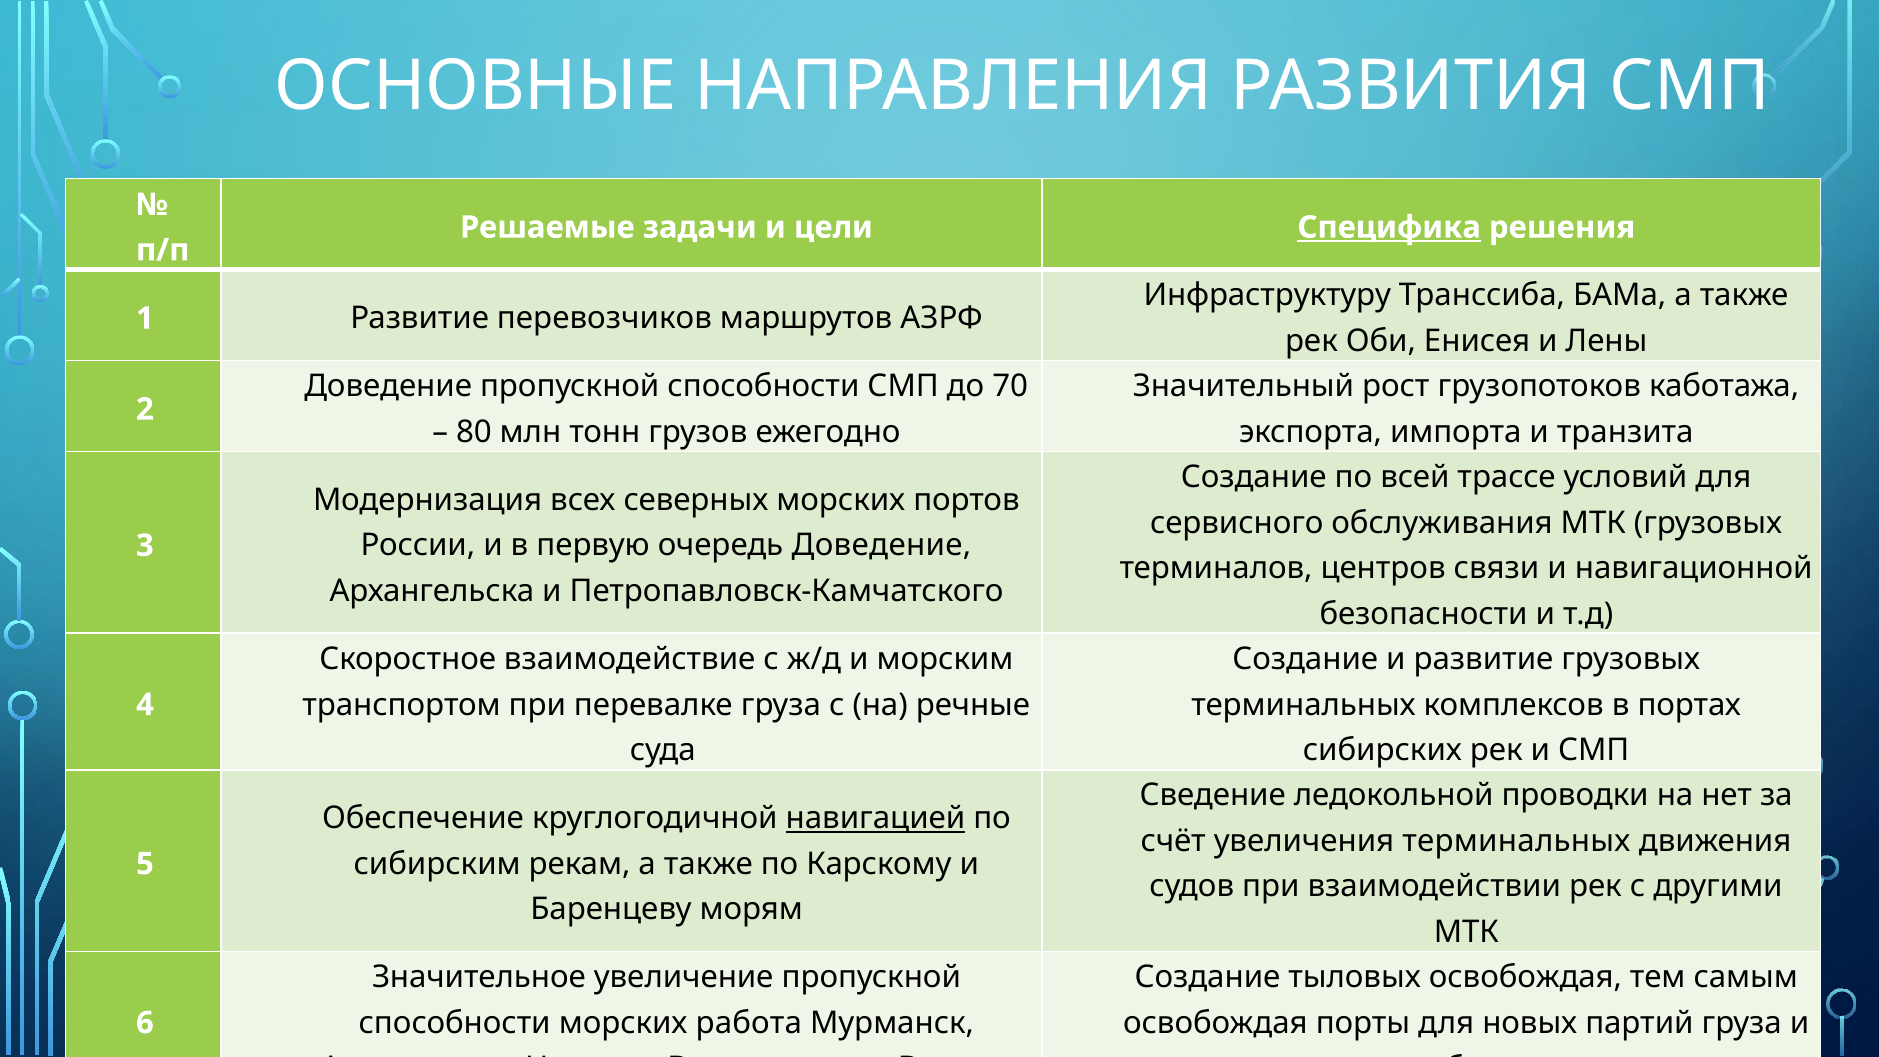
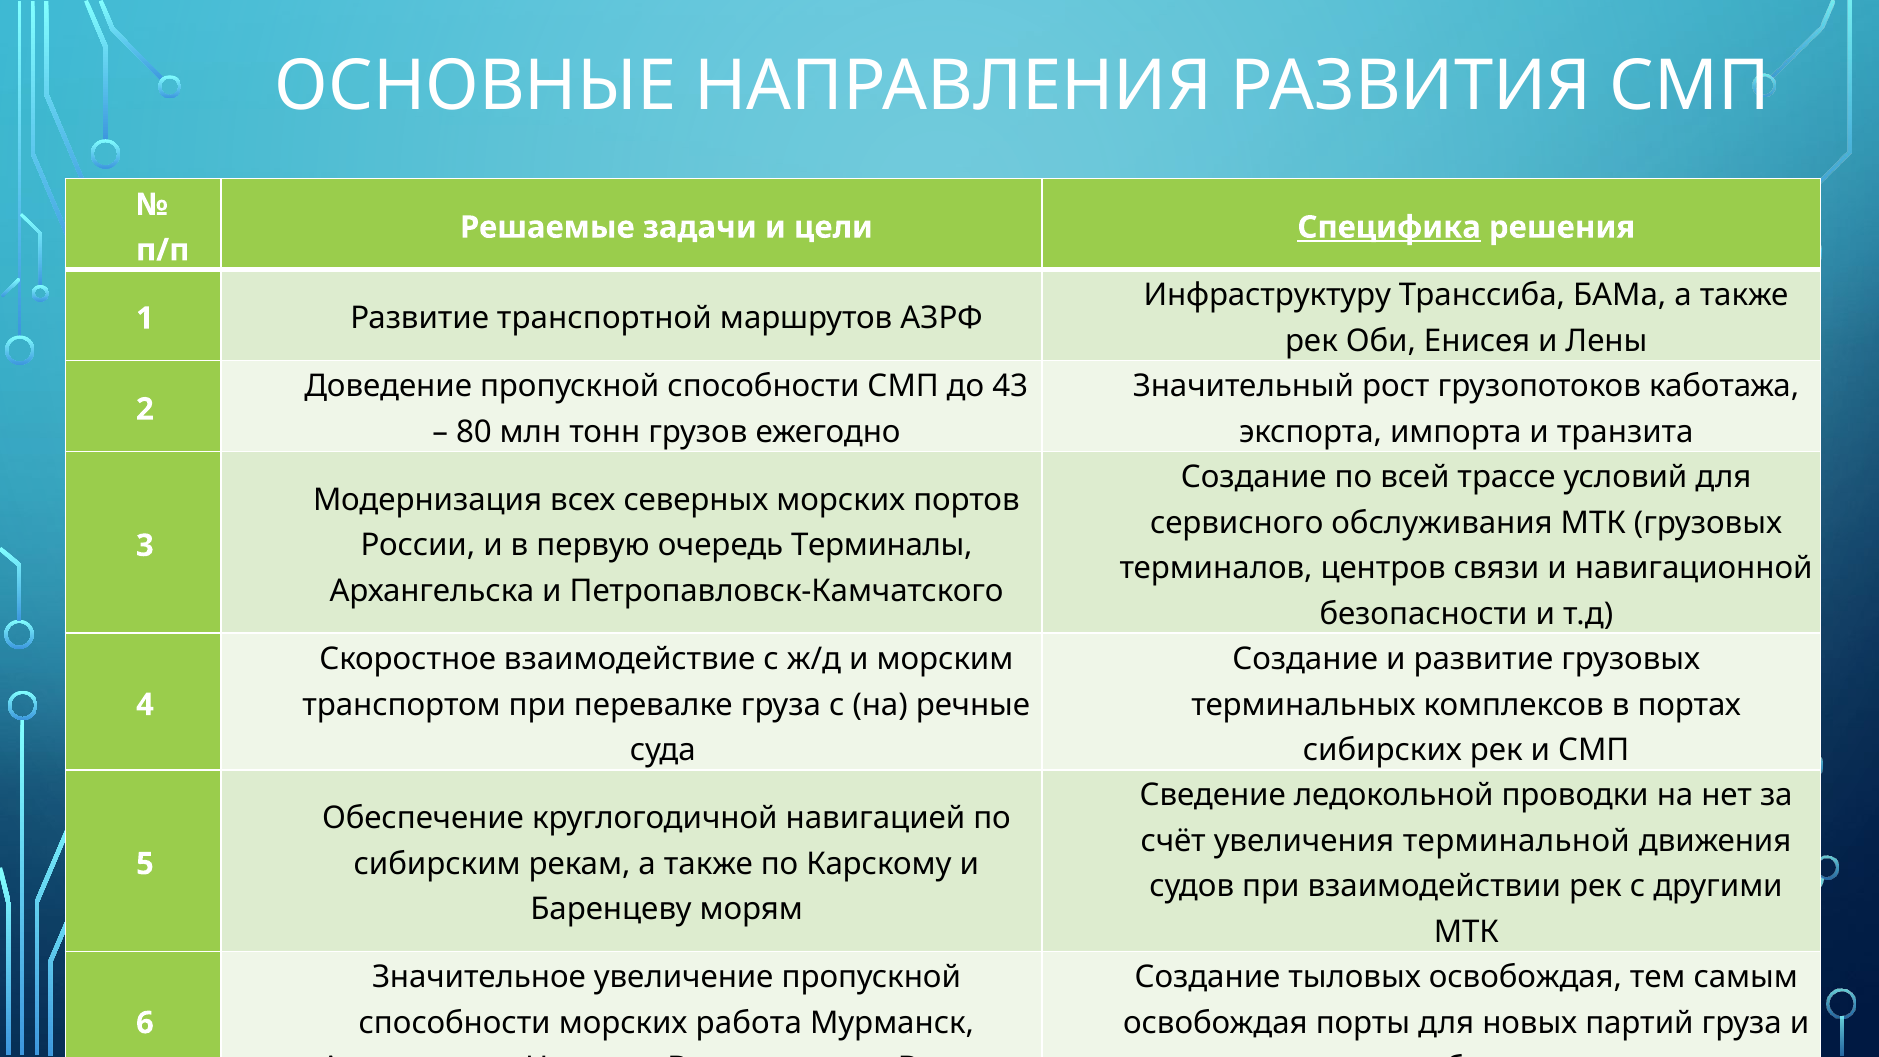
перевозчиков: перевозчиков -> транспортной
70: 70 -> 43
очередь Доведение: Доведение -> Терминалы
навигацией underline: present -> none
увеличения терминальных: терминальных -> терминальной
